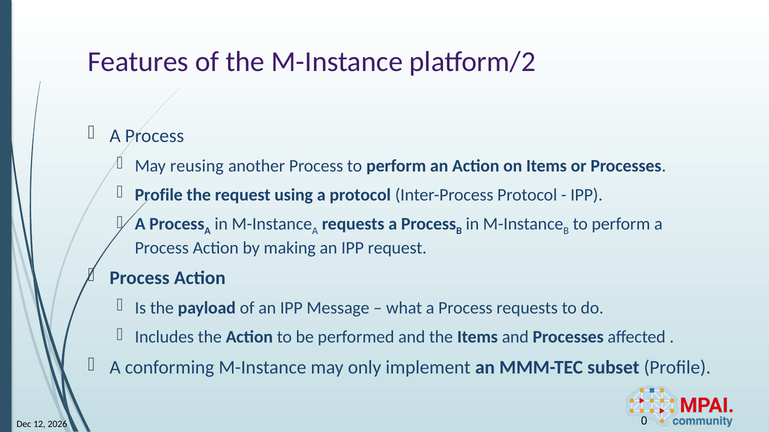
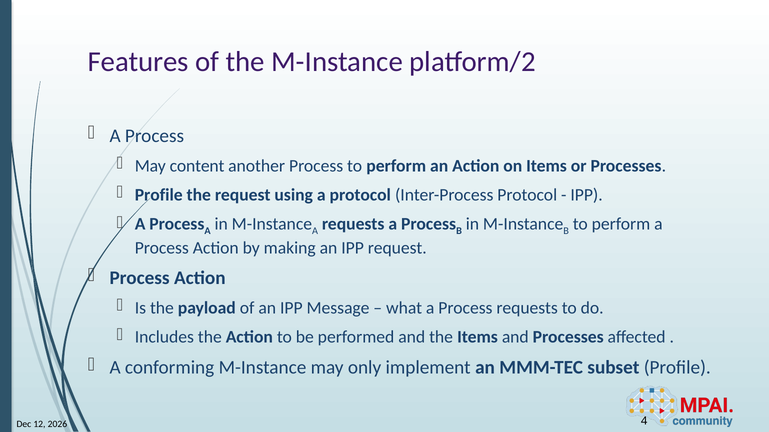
reusing: reusing -> content
0: 0 -> 4
